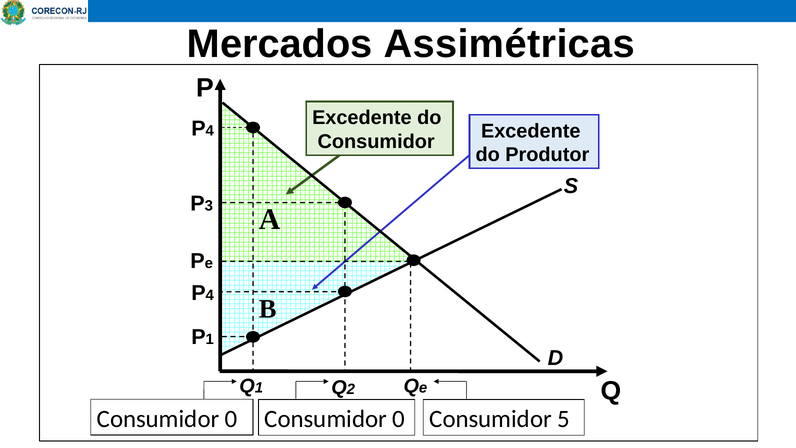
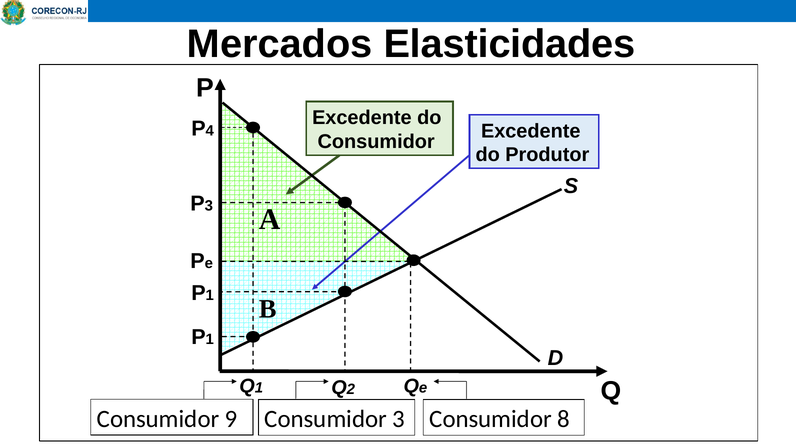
Assimétricas: Assimétricas -> Elasticidades
4 at (210, 295): 4 -> 1
0 at (231, 419): 0 -> 9
0 at (399, 419): 0 -> 3
5: 5 -> 8
